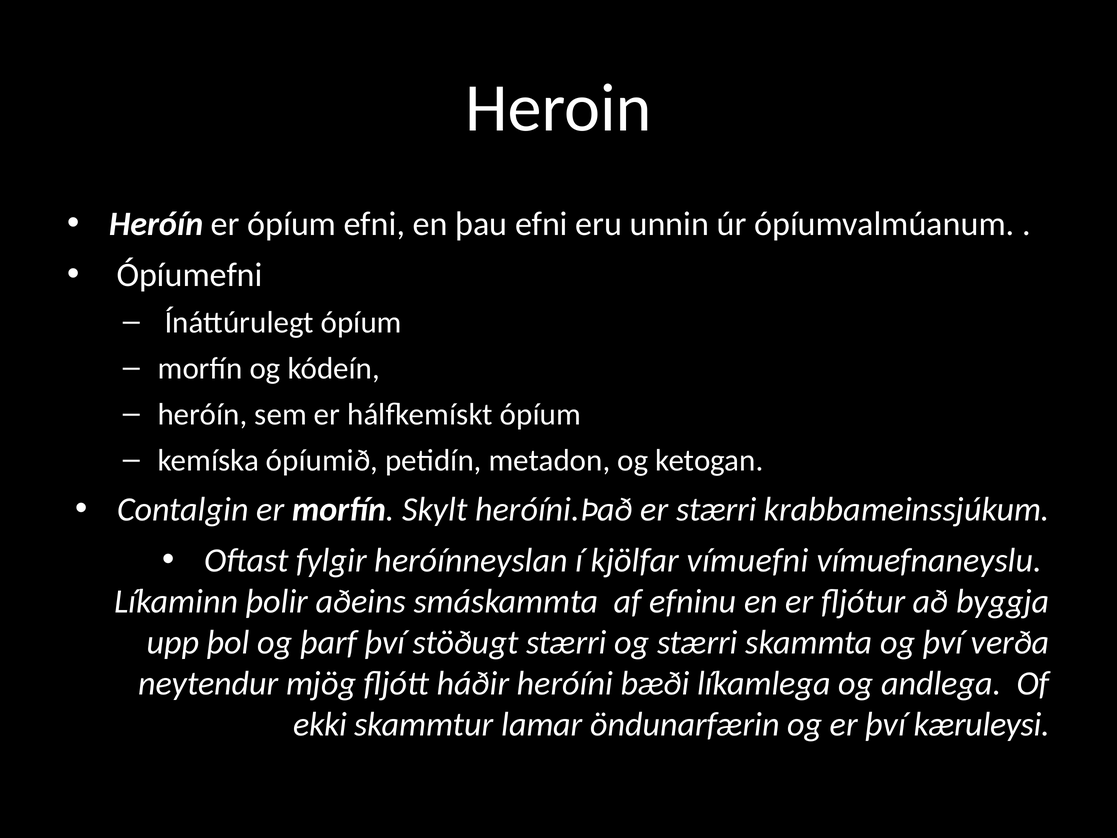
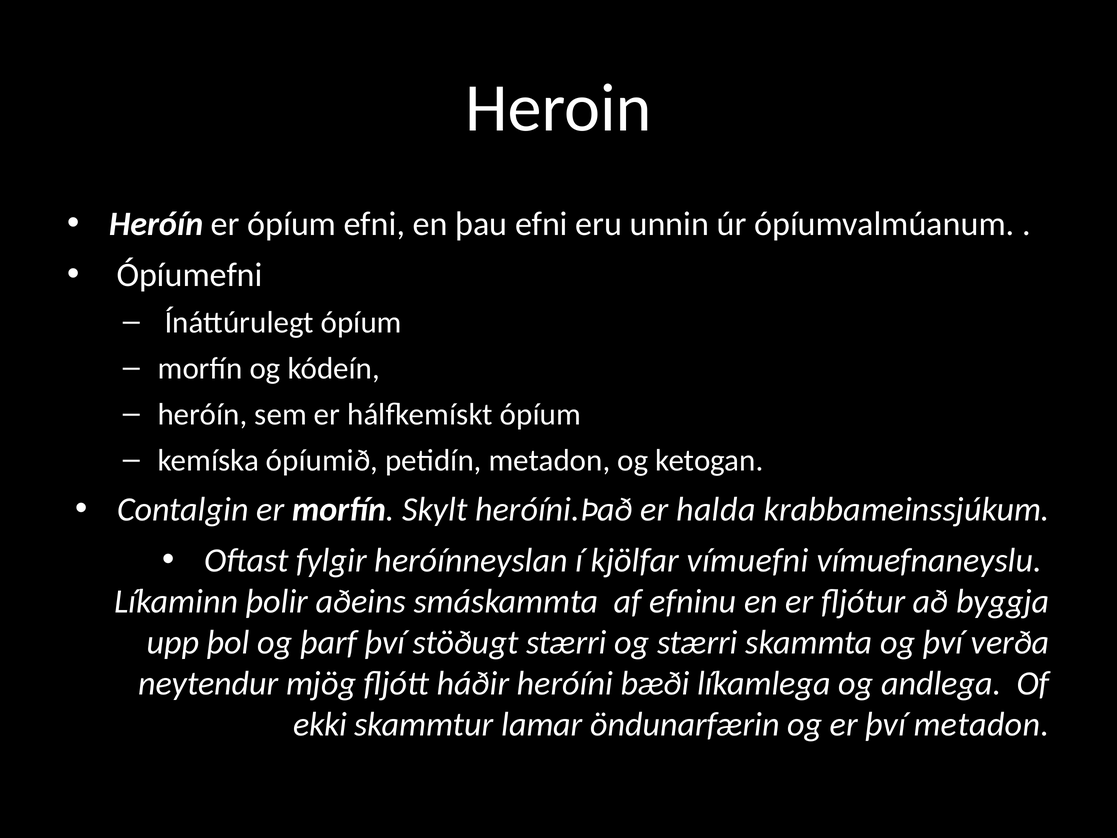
er stærri: stærri -> halda
því kæruleysi: kæruleysi -> metadon
